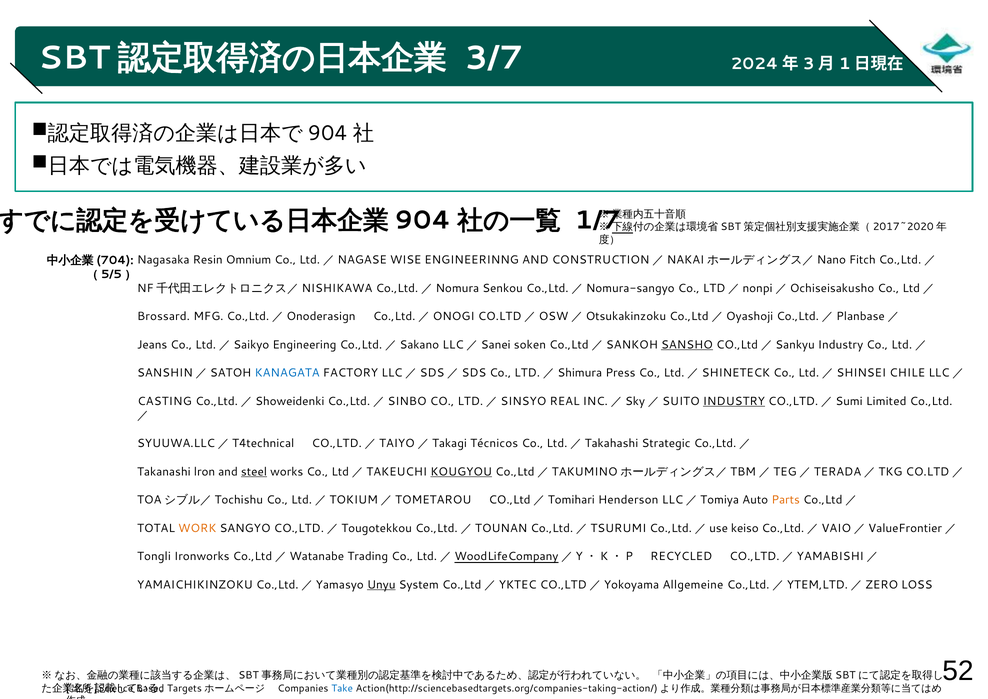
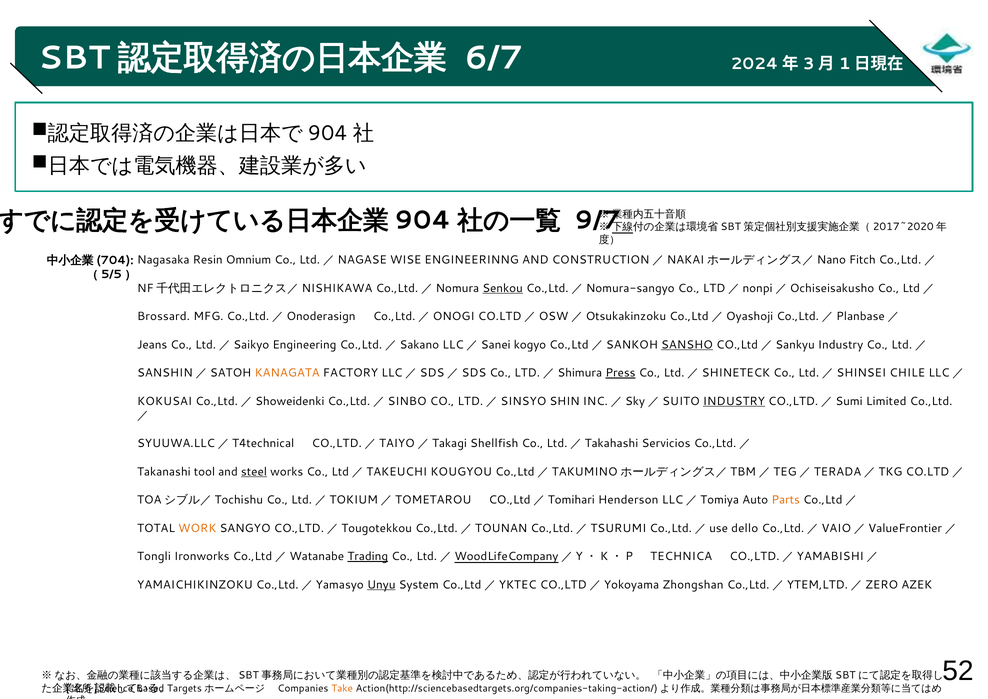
3/7: 3/7 -> 6/7
1/7: 1/7 -> 9/7
Senkou underline: none -> present
soken: soken -> kogyo
KANAGATA colour: blue -> orange
Press underline: none -> present
CASTING: CASTING -> KOKUSAI
REAL: REAL -> SHIN
Técnicos: Técnicos -> Shellfish
Strategic: Strategic -> Servicios
lron: lron -> tool
KOUGYOU underline: present -> none
keiso: keiso -> dello
Trading underline: none -> present
RECYCLED: RECYCLED -> TECHNICA
Allgemeine: Allgemeine -> Zhongshan
LOSS: LOSS -> AZEK
Take colour: blue -> orange
